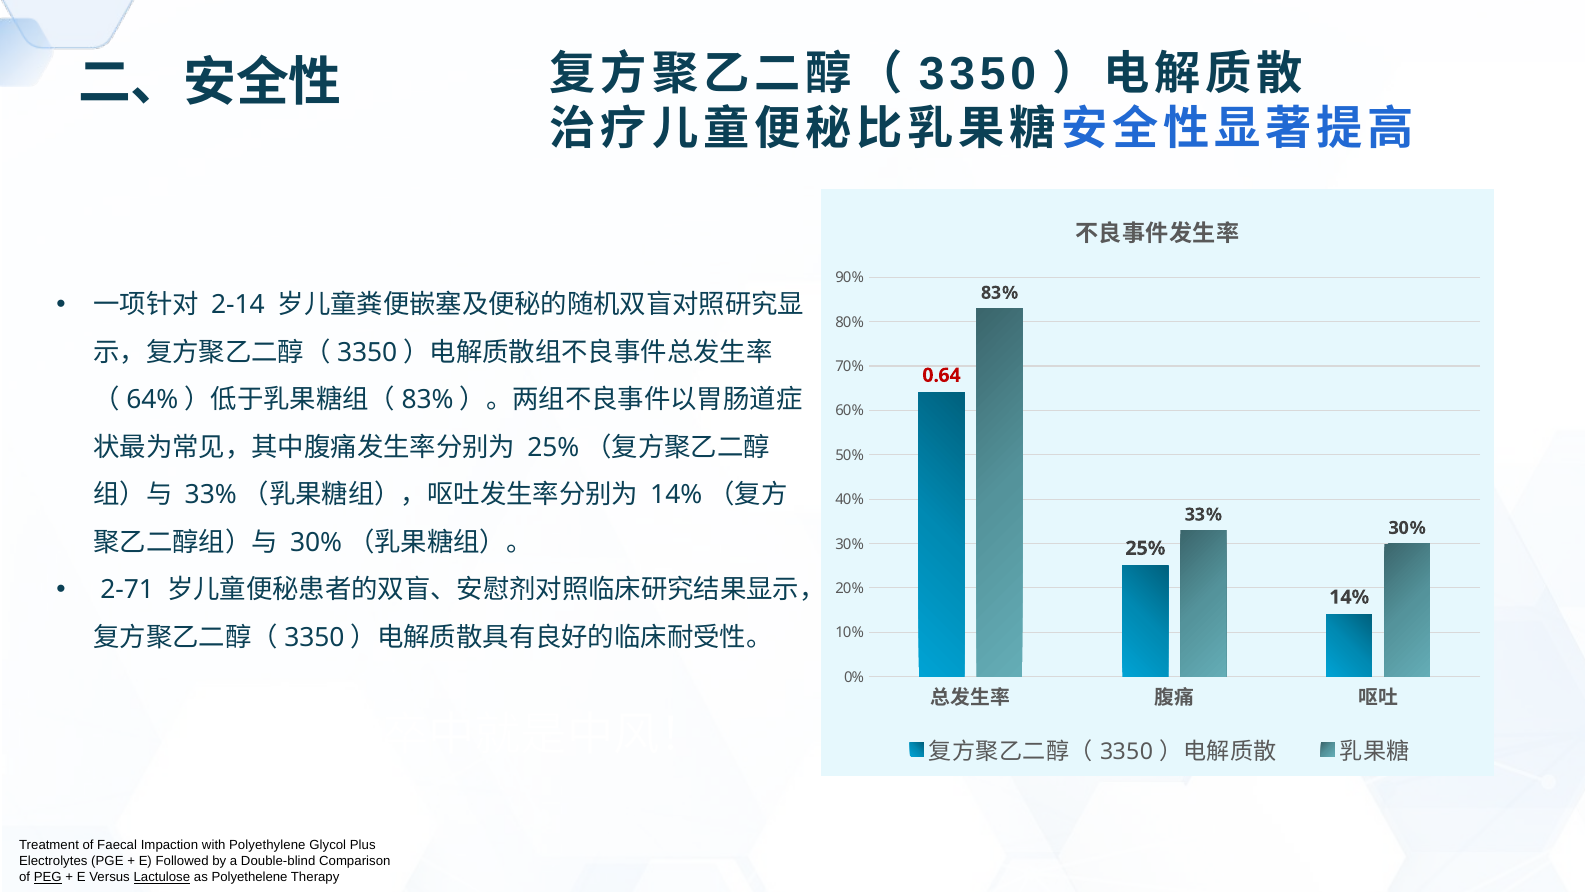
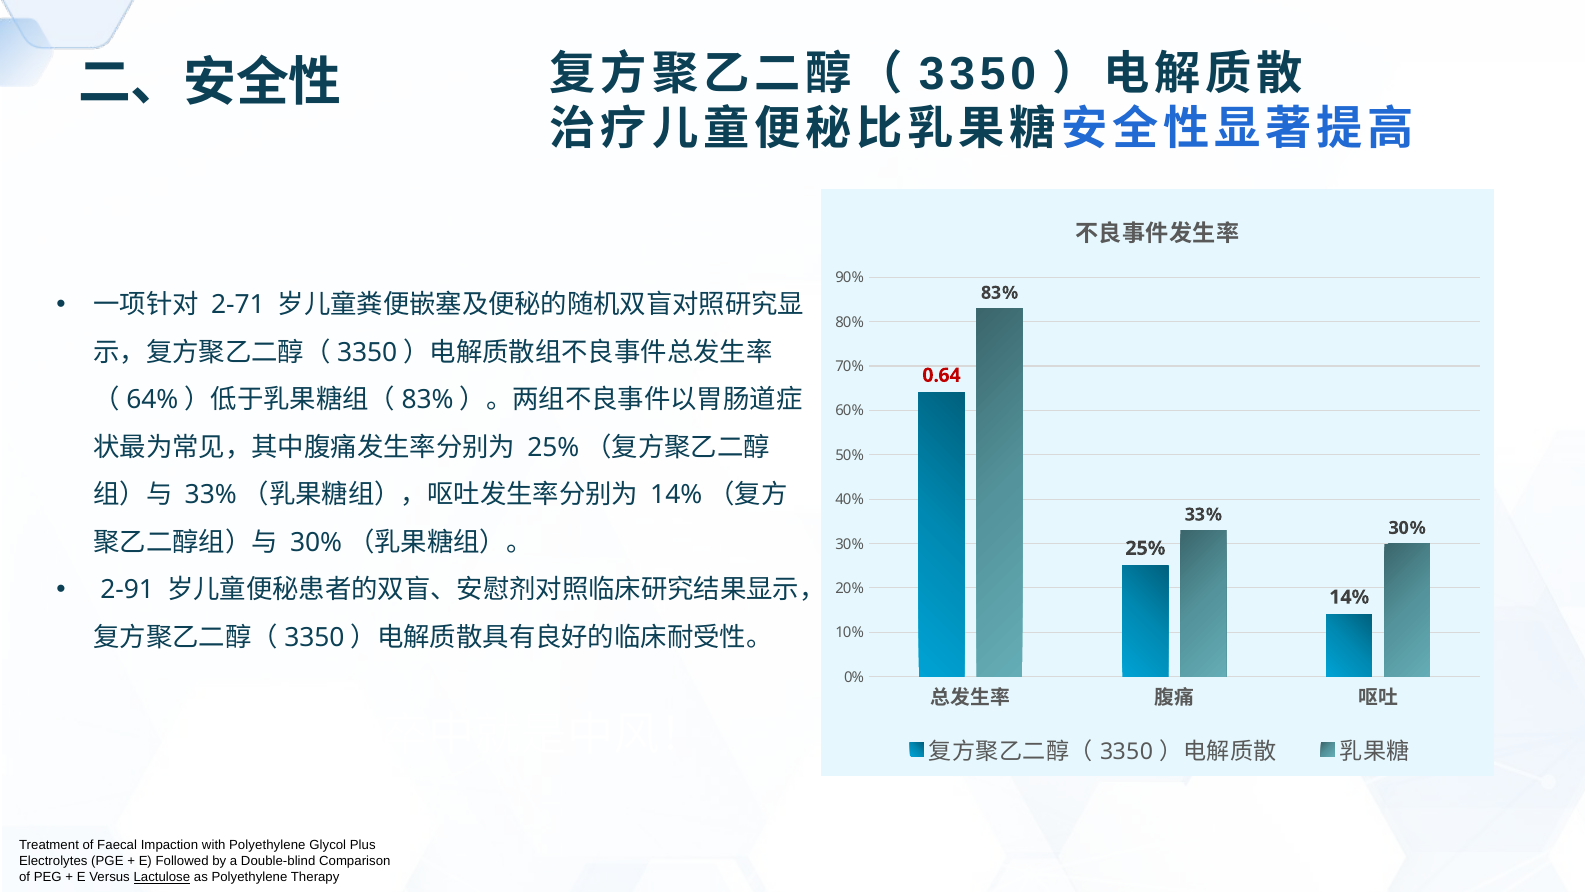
2-14: 2-14 -> 2-71
2-71: 2-71 -> 2-91
PEG underline: present -> none
as Polyethelene: Polyethelene -> Polyethylene
